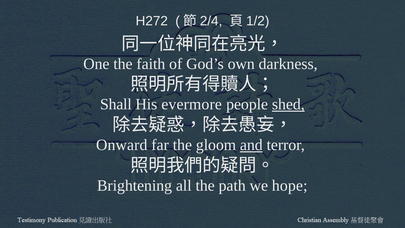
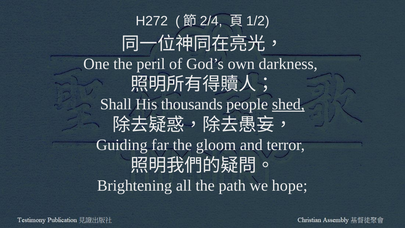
faith: faith -> peril
evermore: evermore -> thousands
Onward: Onward -> Guiding
and underline: present -> none
